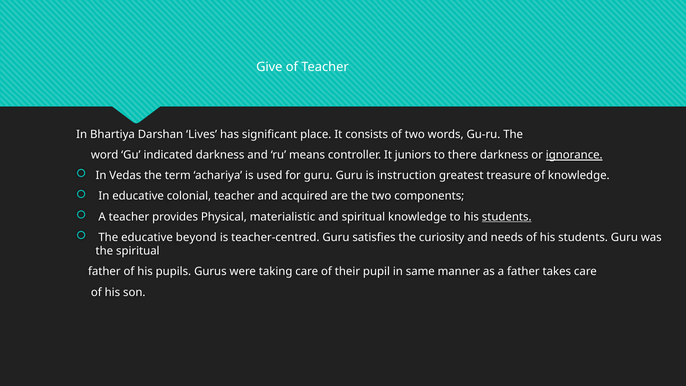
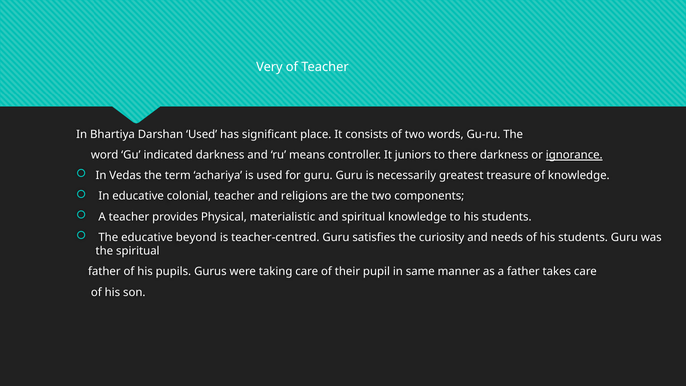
Give: Give -> Very
Darshan Lives: Lives -> Used
instruction: instruction -> necessarily
acquired: acquired -> religions
students at (507, 217) underline: present -> none
